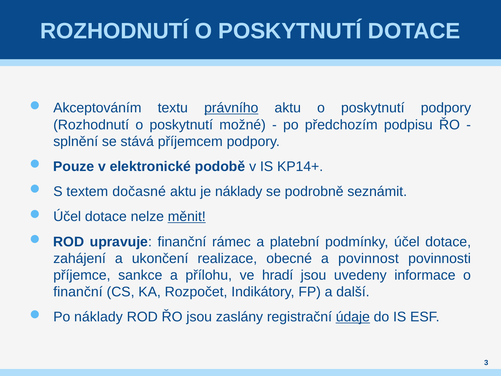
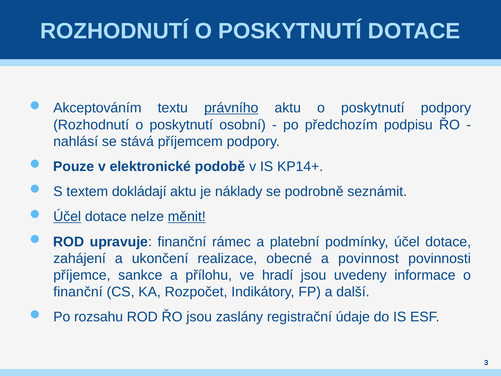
možné: možné -> osobní
splnění: splnění -> nahlásí
dočasné: dočasné -> dokládají
Účel at (67, 217) underline: none -> present
Po náklady: náklady -> rozsahu
údaje underline: present -> none
